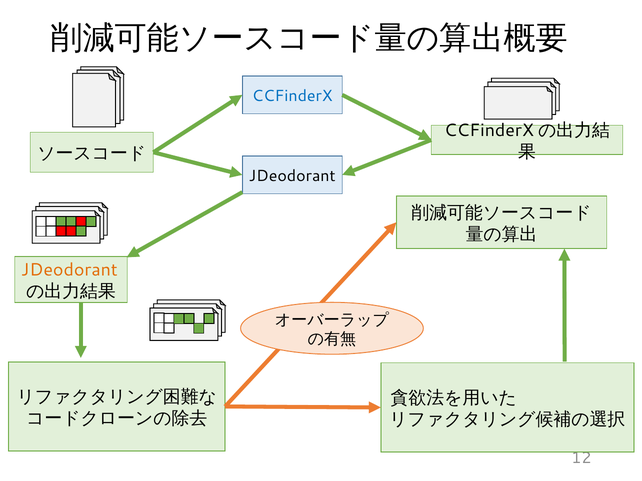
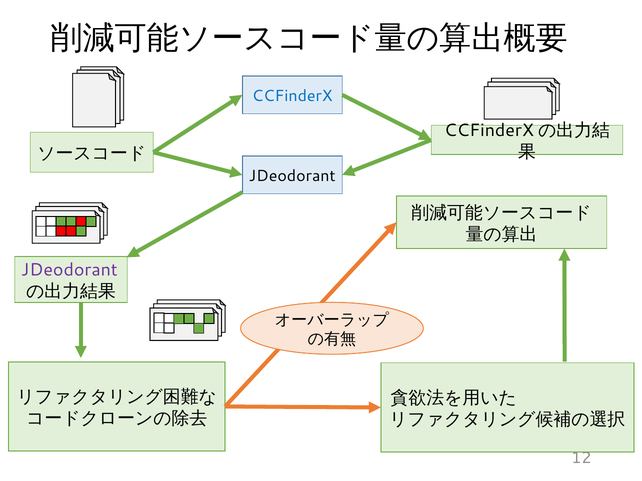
JDeodorant at (69, 270) colour: orange -> purple
